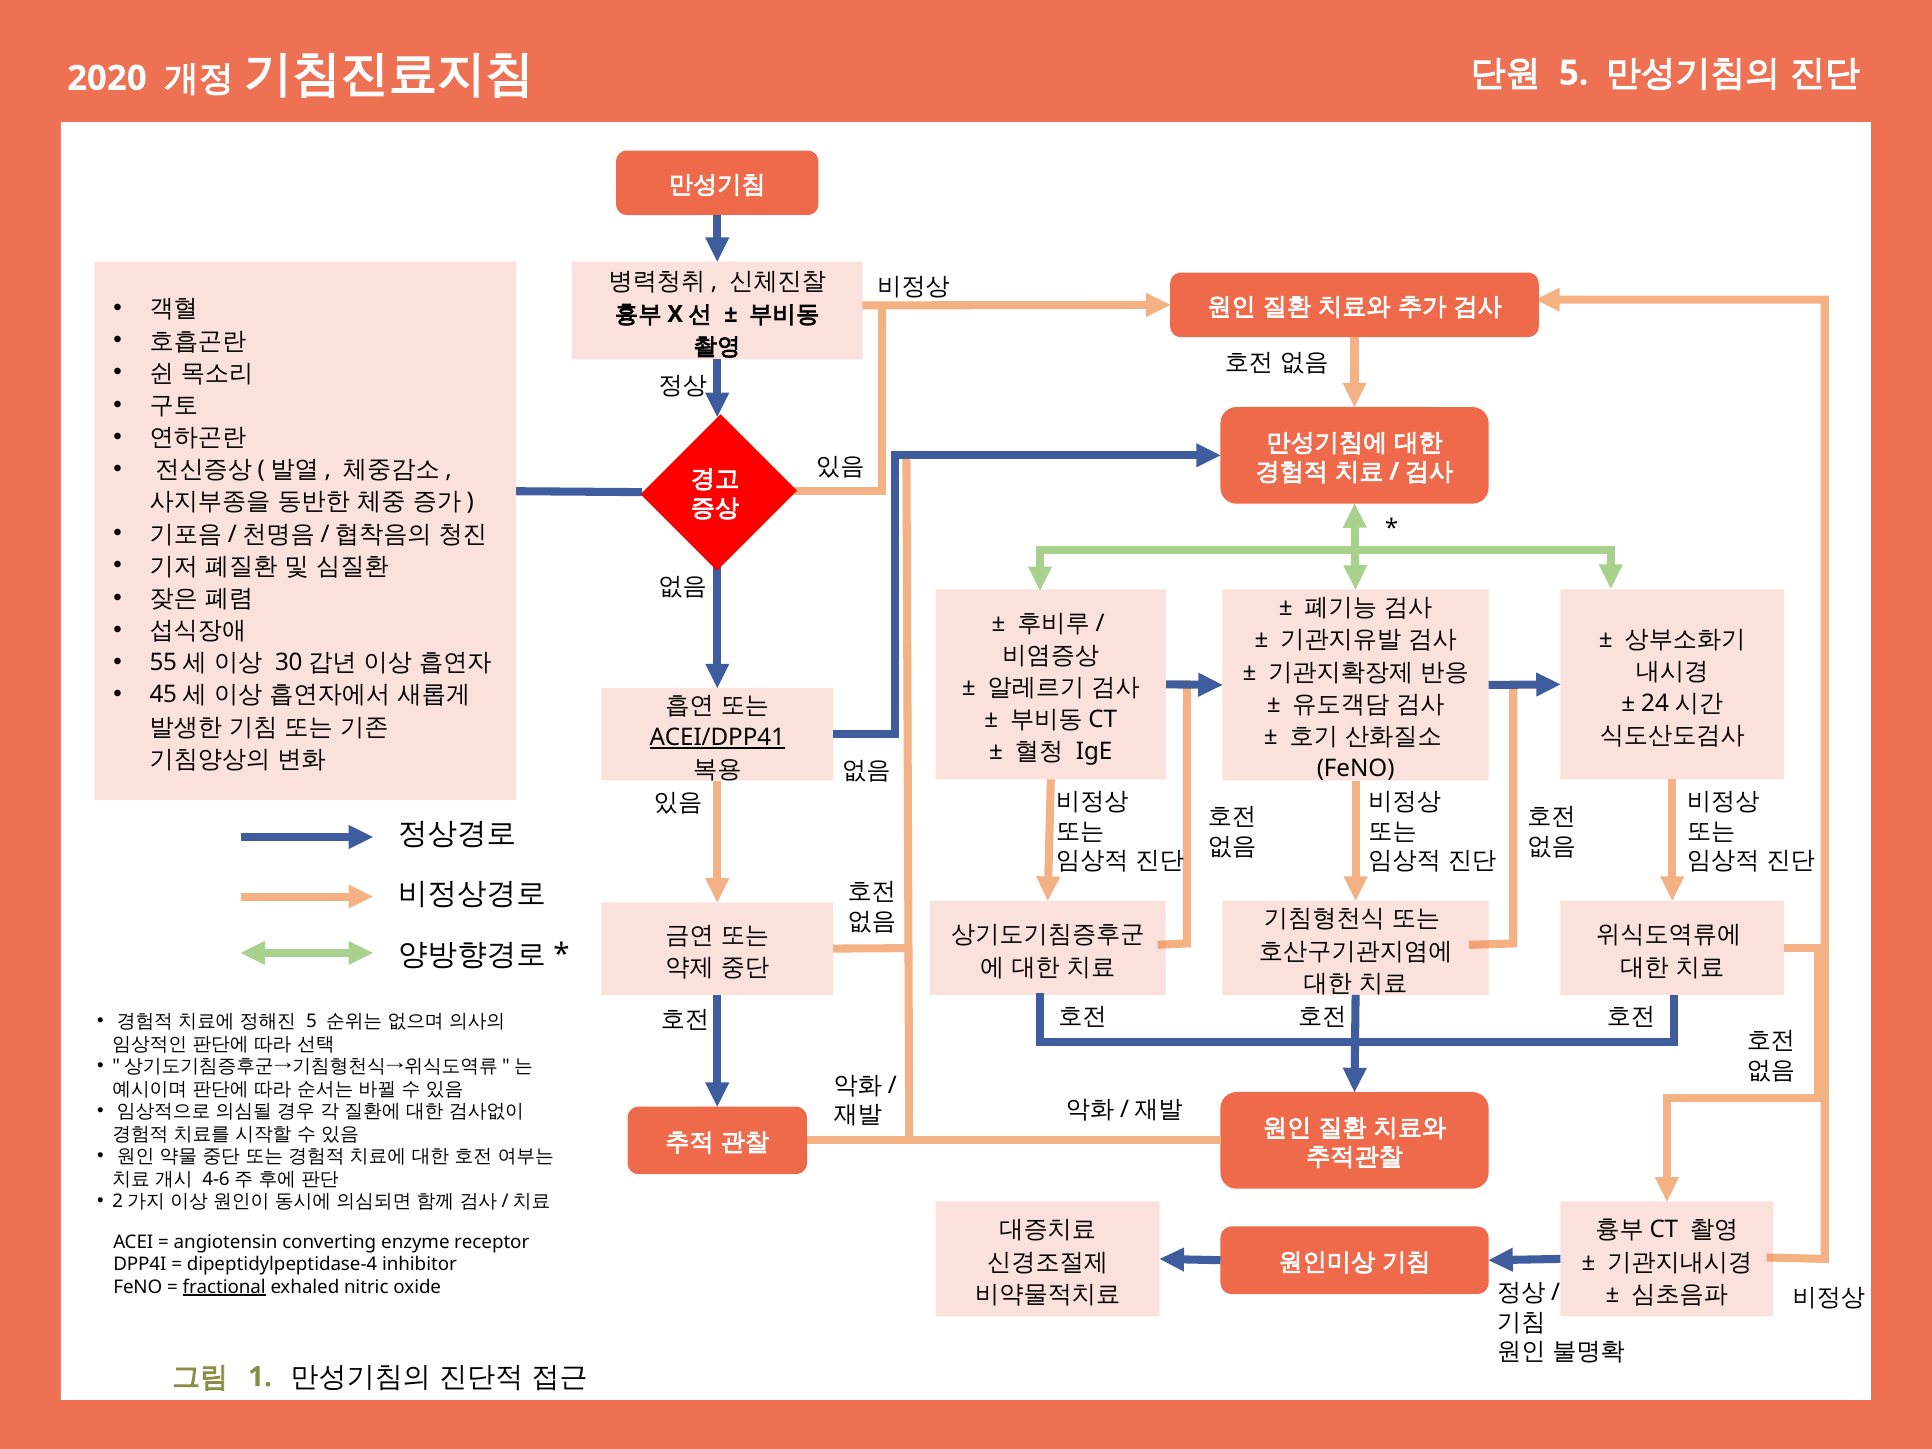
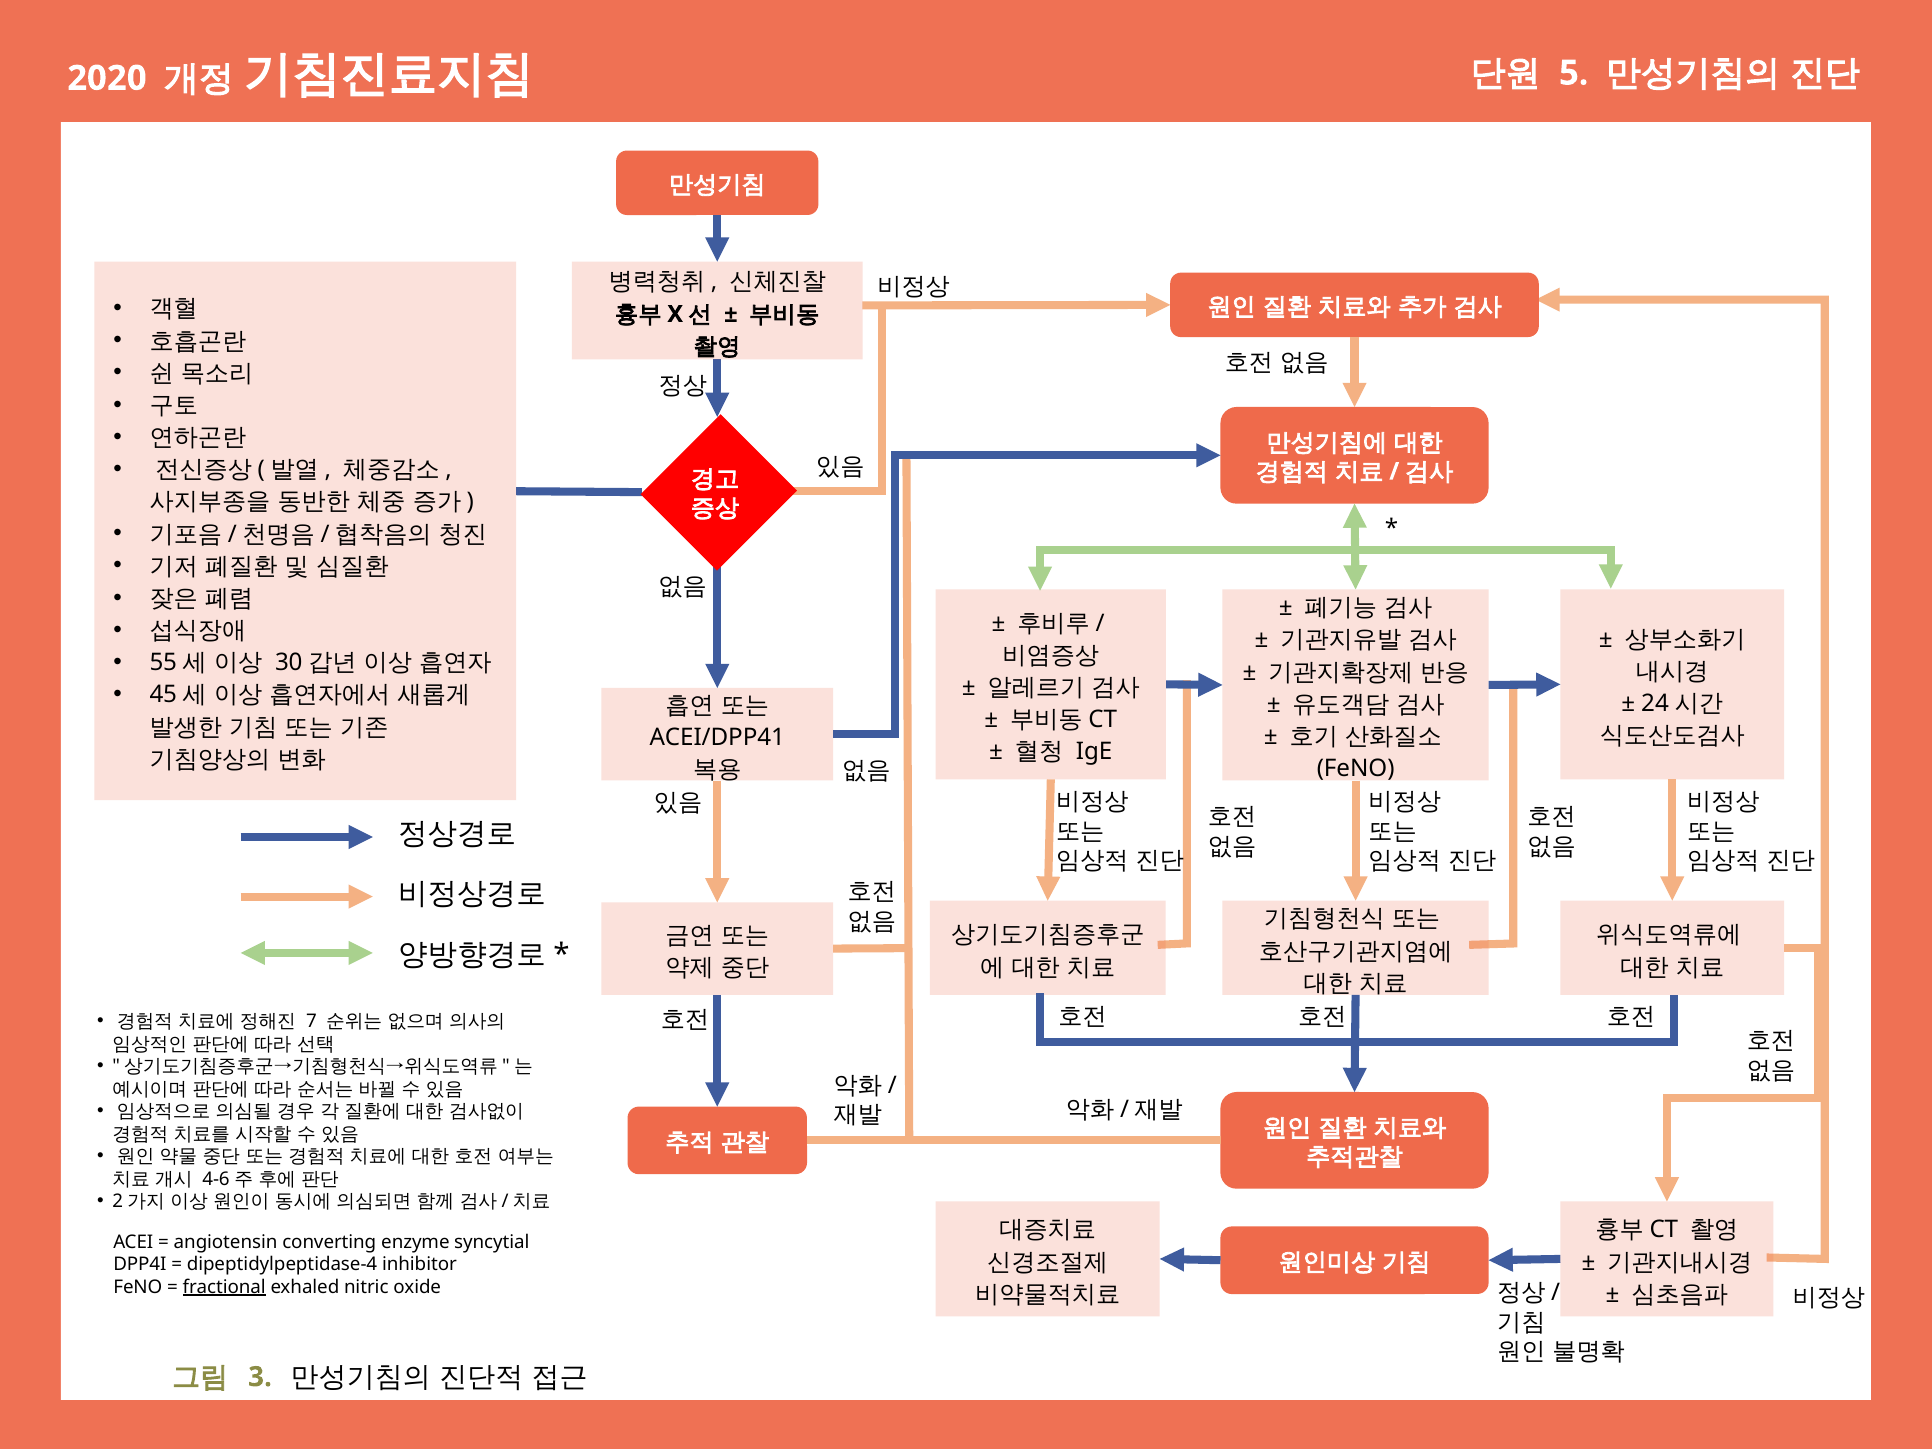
ACEI/DPP41 underline: present -> none
5 at (312, 1021): 5 -> 7
receptor: receptor -> syncytial
1: 1 -> 3
